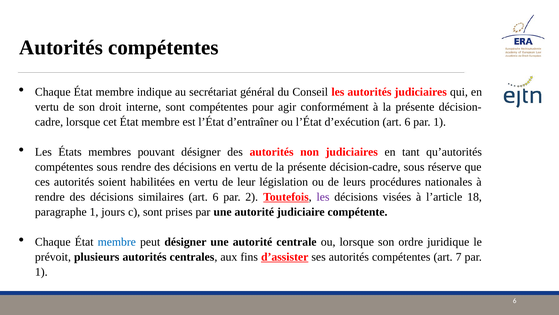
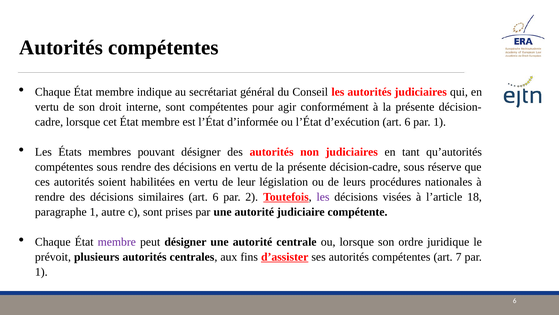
d’entraîner: d’entraîner -> d’informée
jours: jours -> autre
membre at (117, 242) colour: blue -> purple
